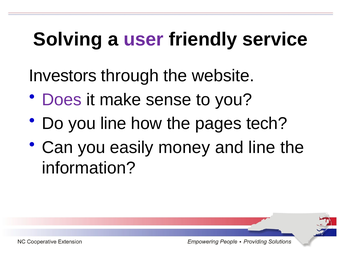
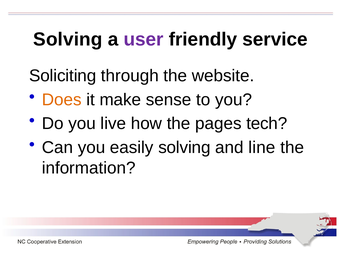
Investors: Investors -> Soliciting
Does colour: purple -> orange
you line: line -> live
easily money: money -> solving
